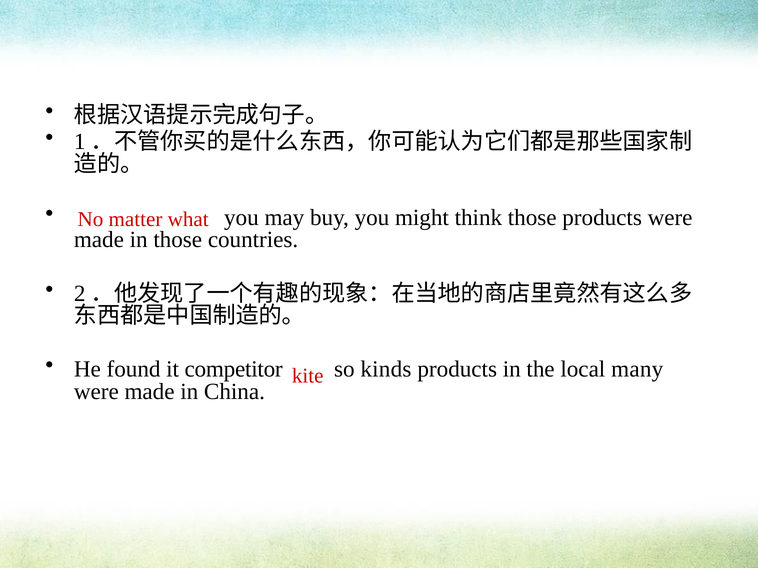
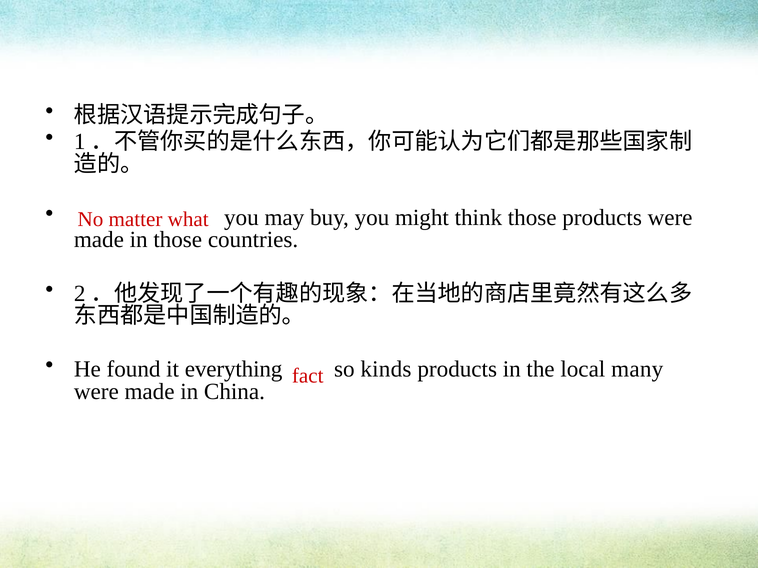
competitor: competitor -> everything
kite: kite -> fact
